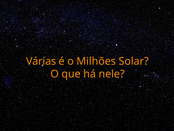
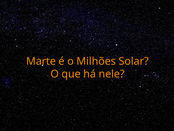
Várias: Várias -> Marte
